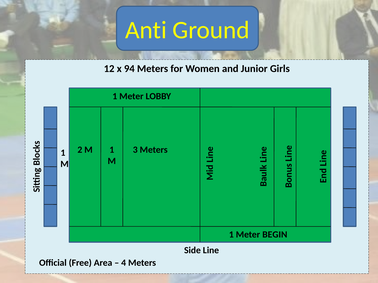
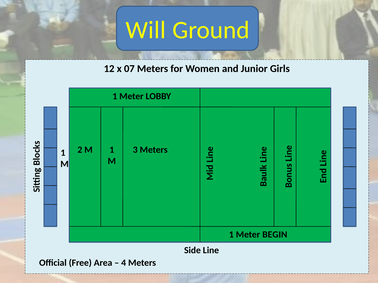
Anti: Anti -> Will
94: 94 -> 07
